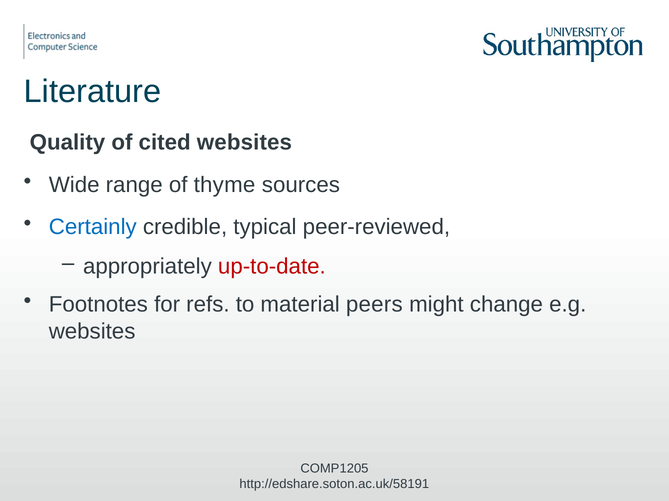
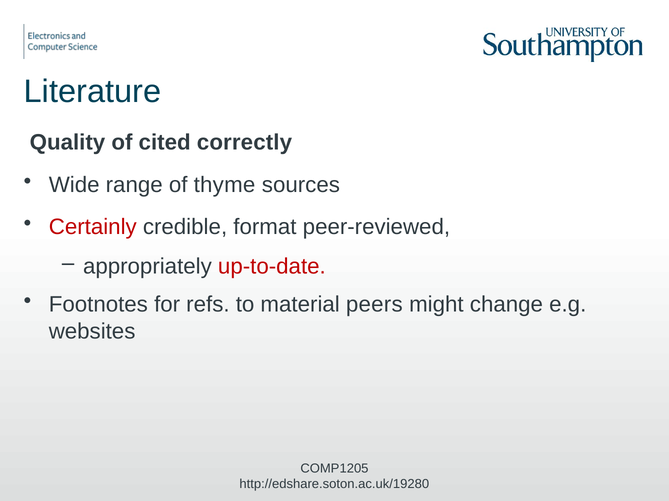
cited websites: websites -> correctly
Certainly colour: blue -> red
typical: typical -> format
http://edshare.soton.ac.uk/58191: http://edshare.soton.ac.uk/58191 -> http://edshare.soton.ac.uk/19280
